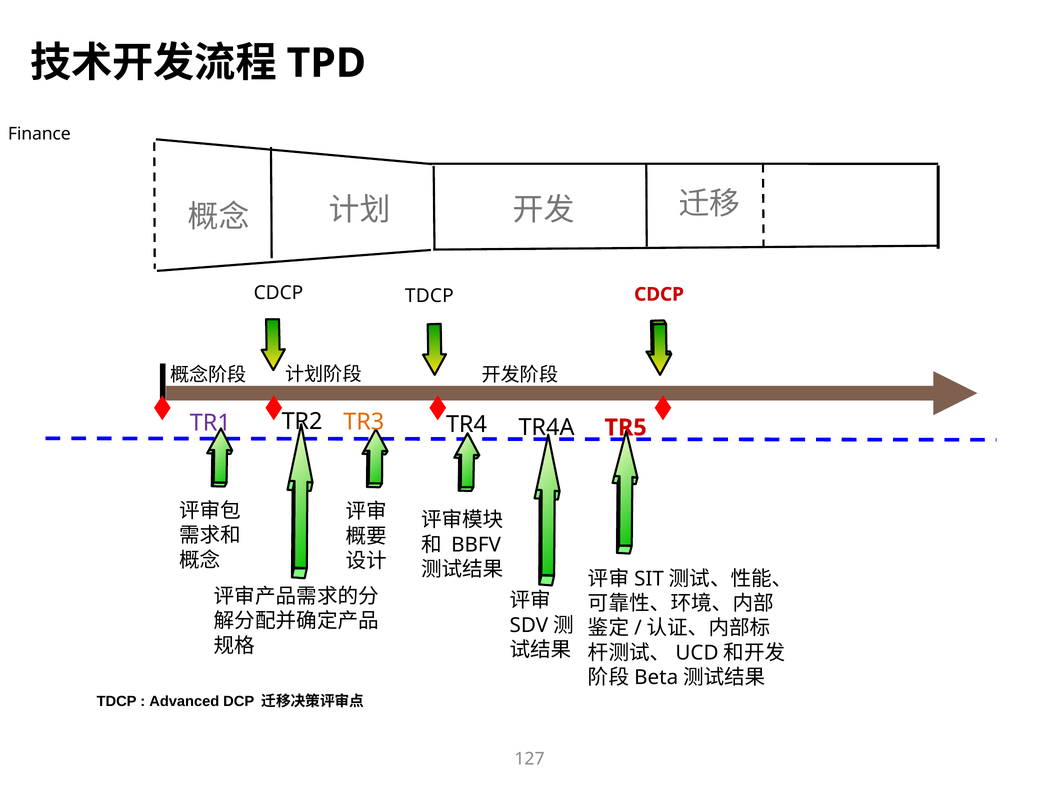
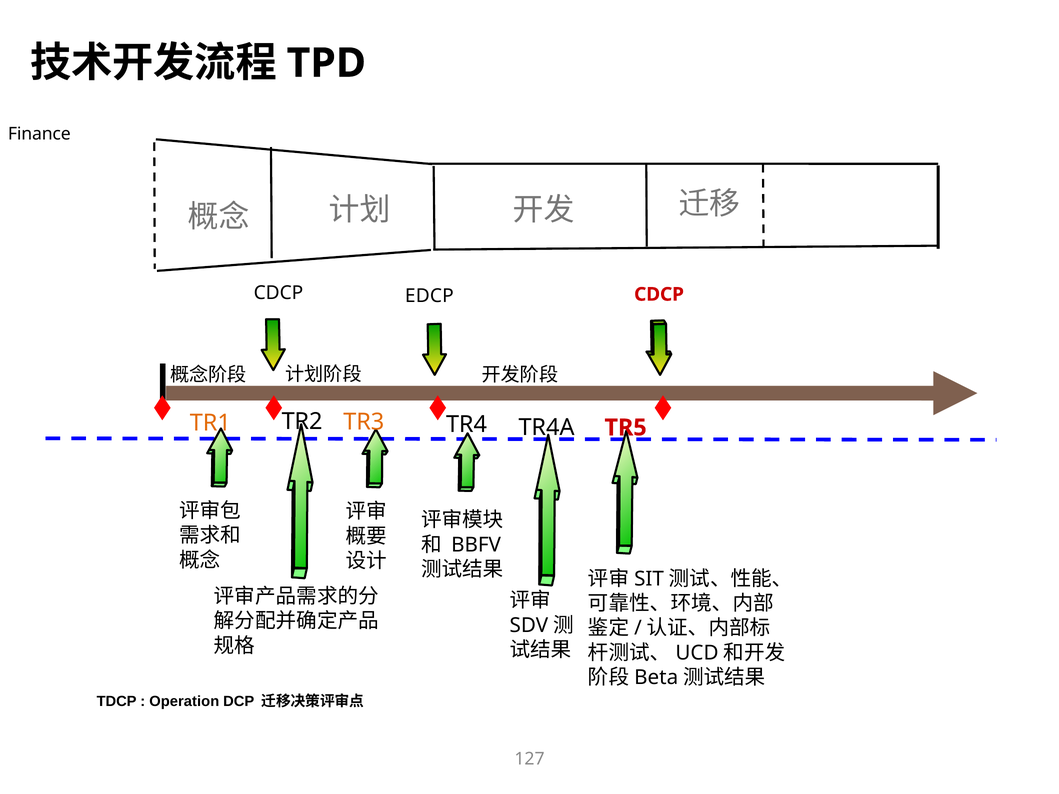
CDCP TDCP: TDCP -> EDCP
TR1 colour: purple -> orange
Advanced: Advanced -> Operation
